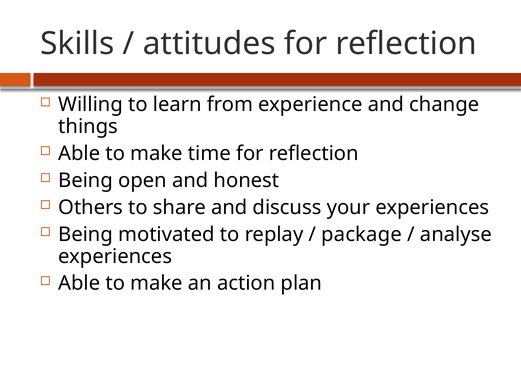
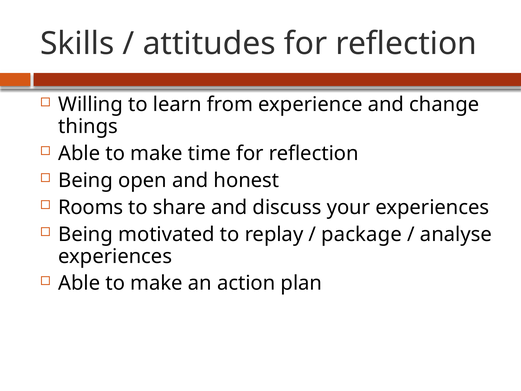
Others: Others -> Rooms
